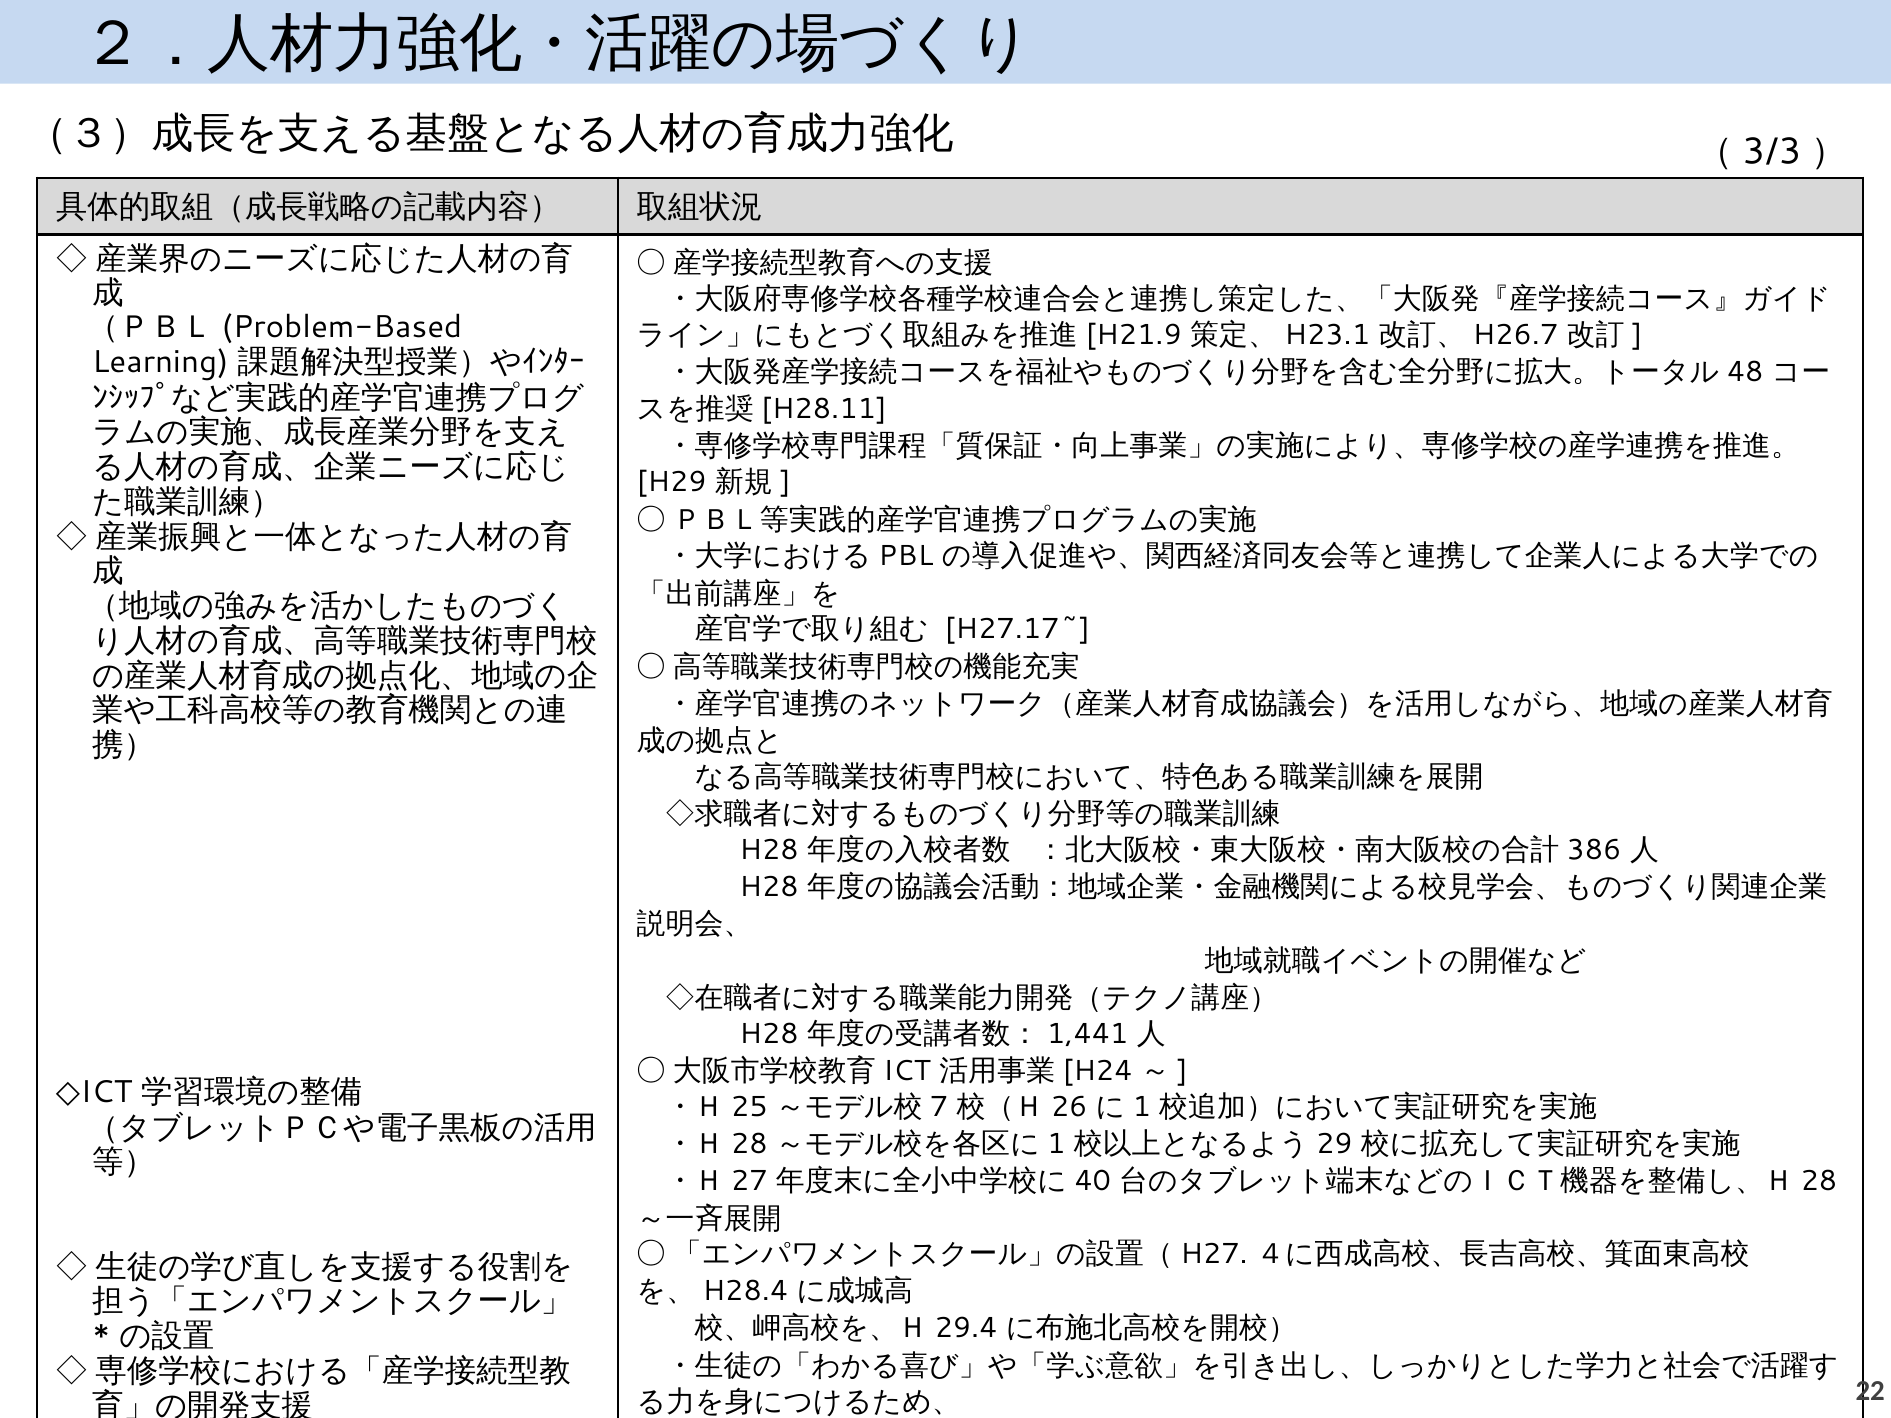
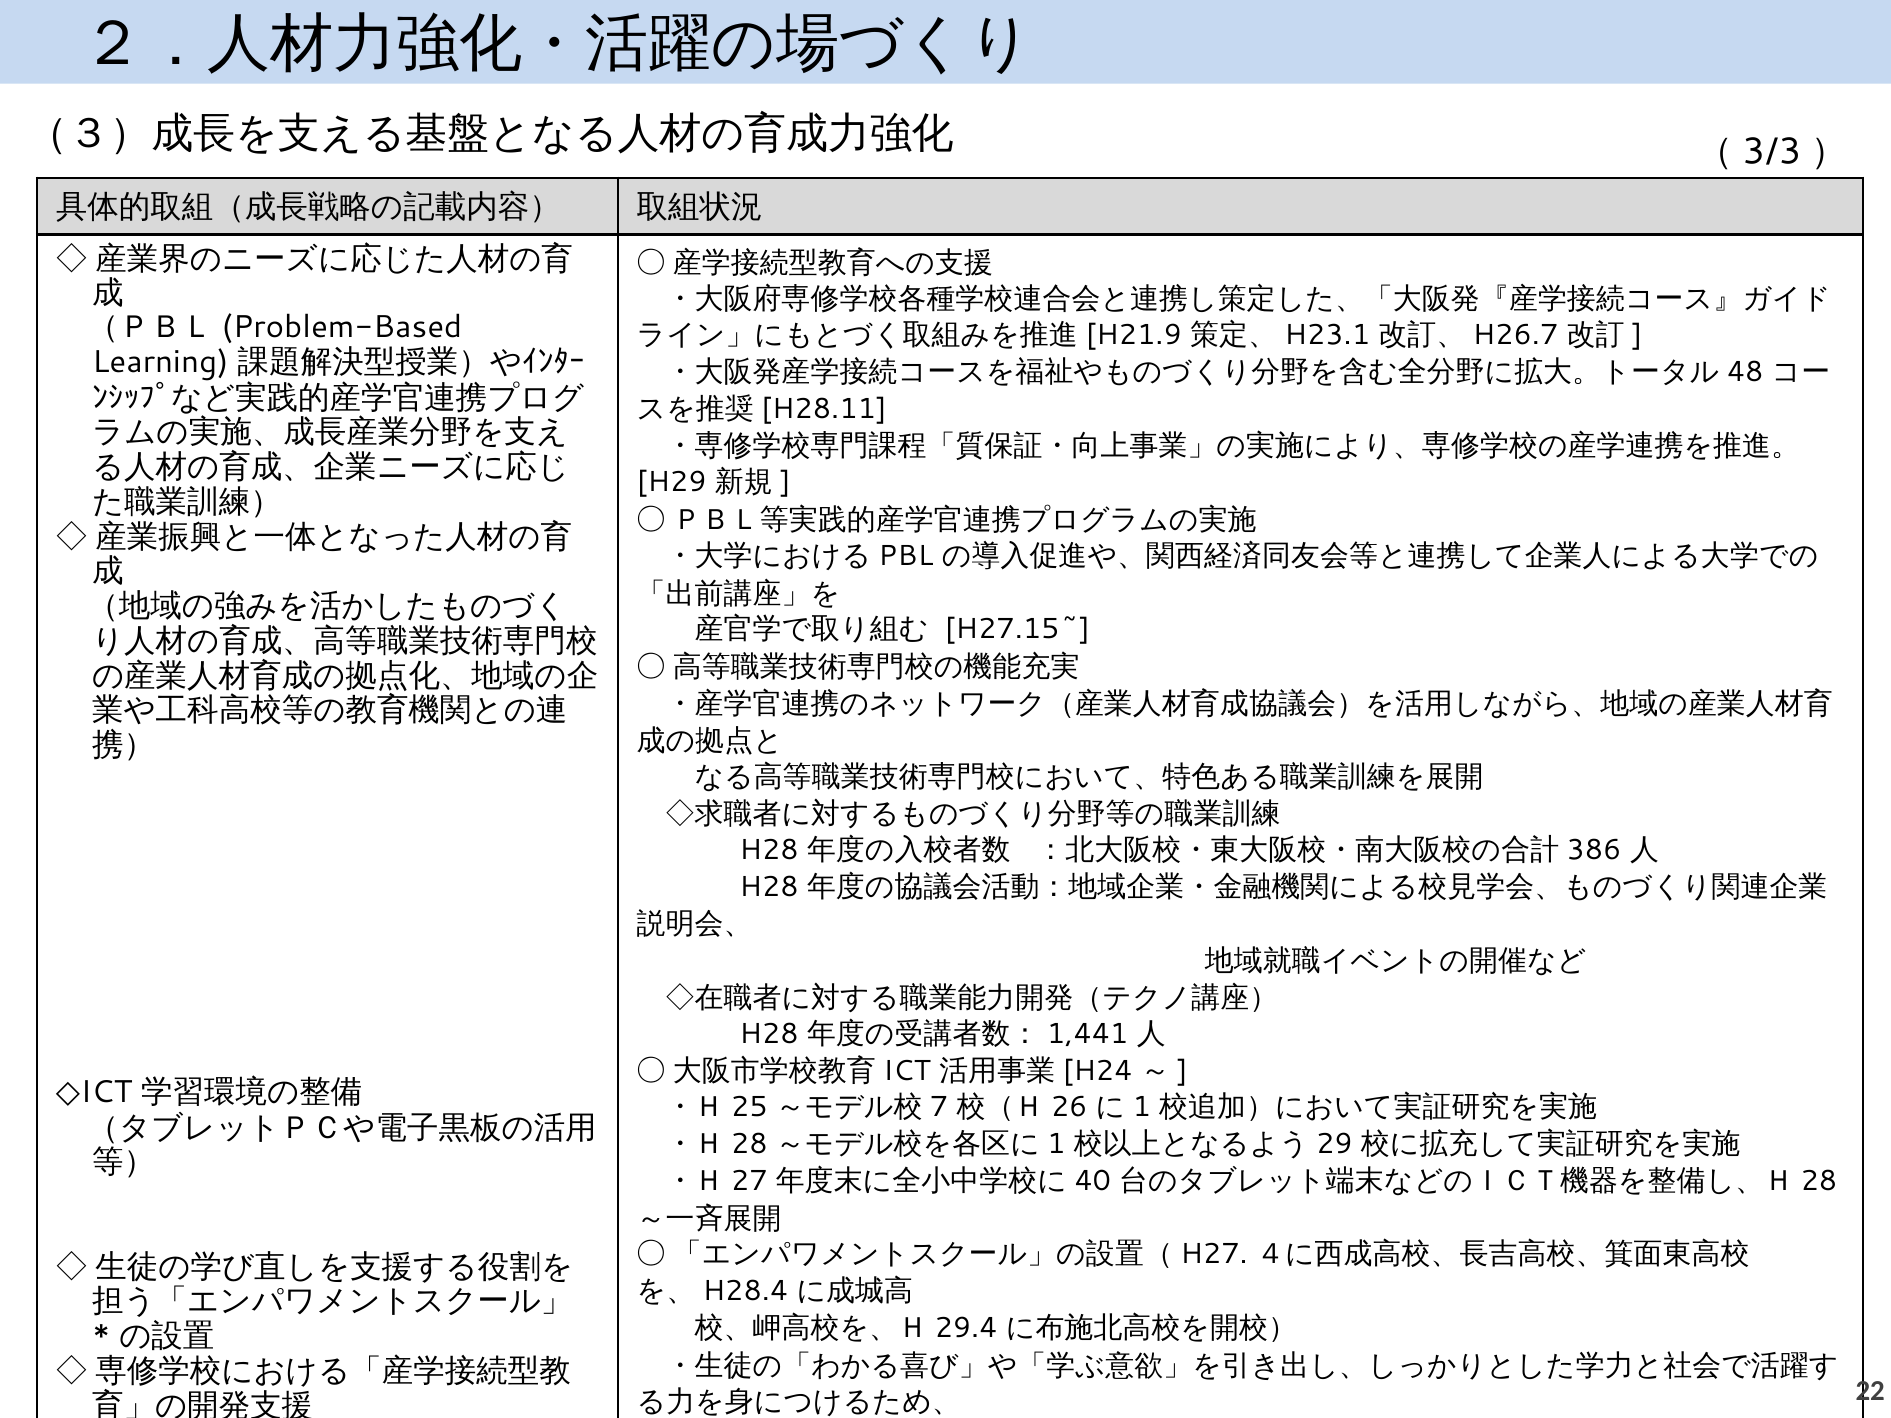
H27.17~: H27.17~ -> H27.15~
